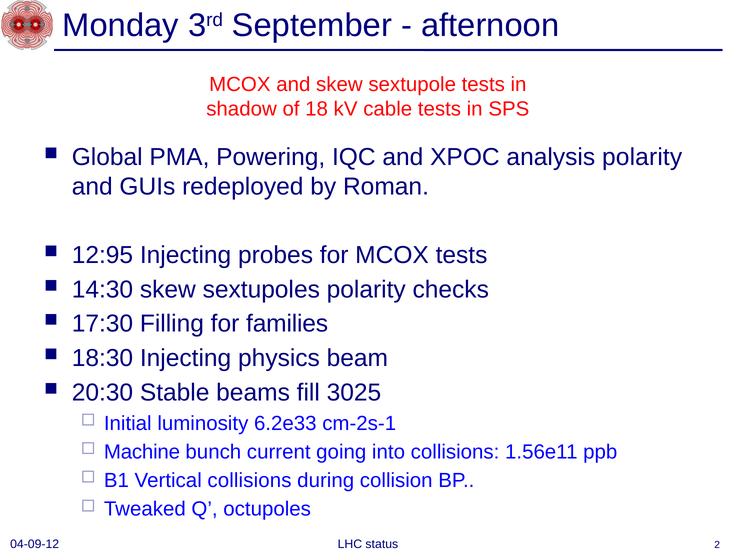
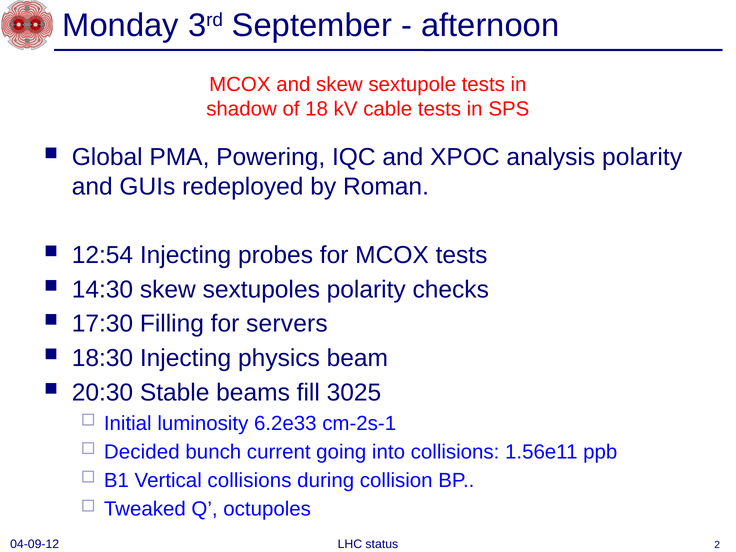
12:95: 12:95 -> 12:54
families: families -> servers
Machine: Machine -> Decided
